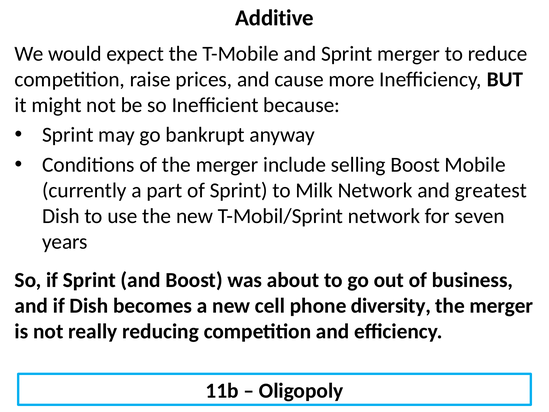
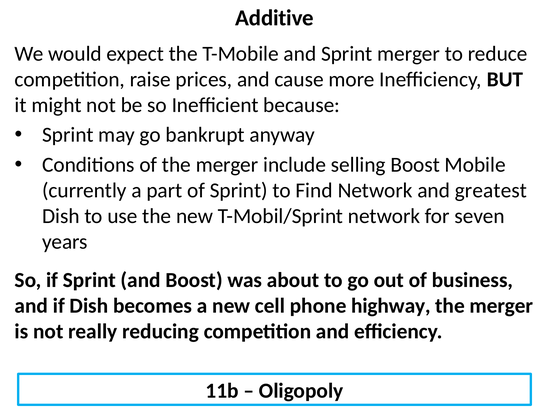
Milk: Milk -> Find
diversity: diversity -> highway
